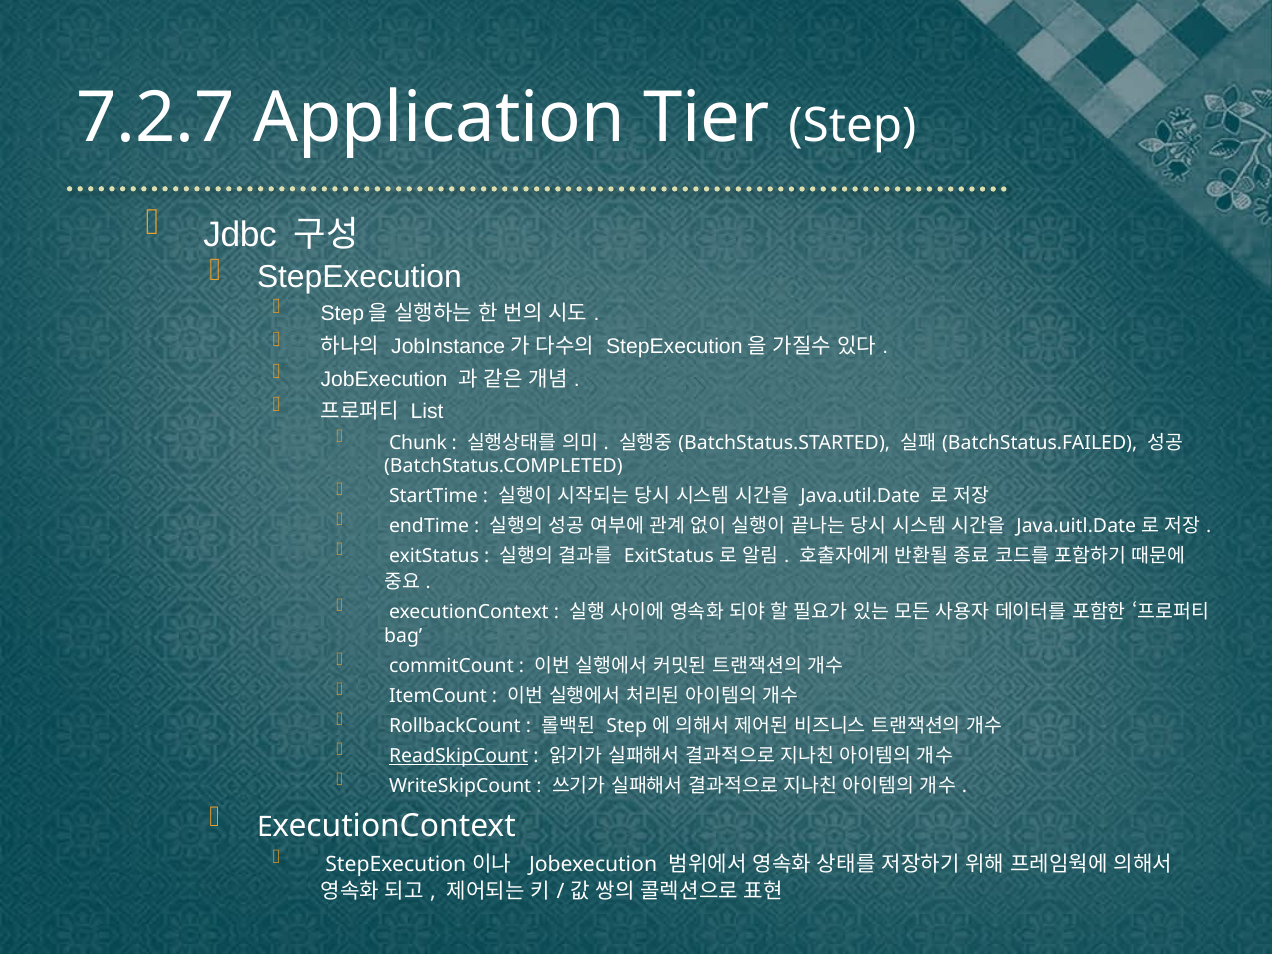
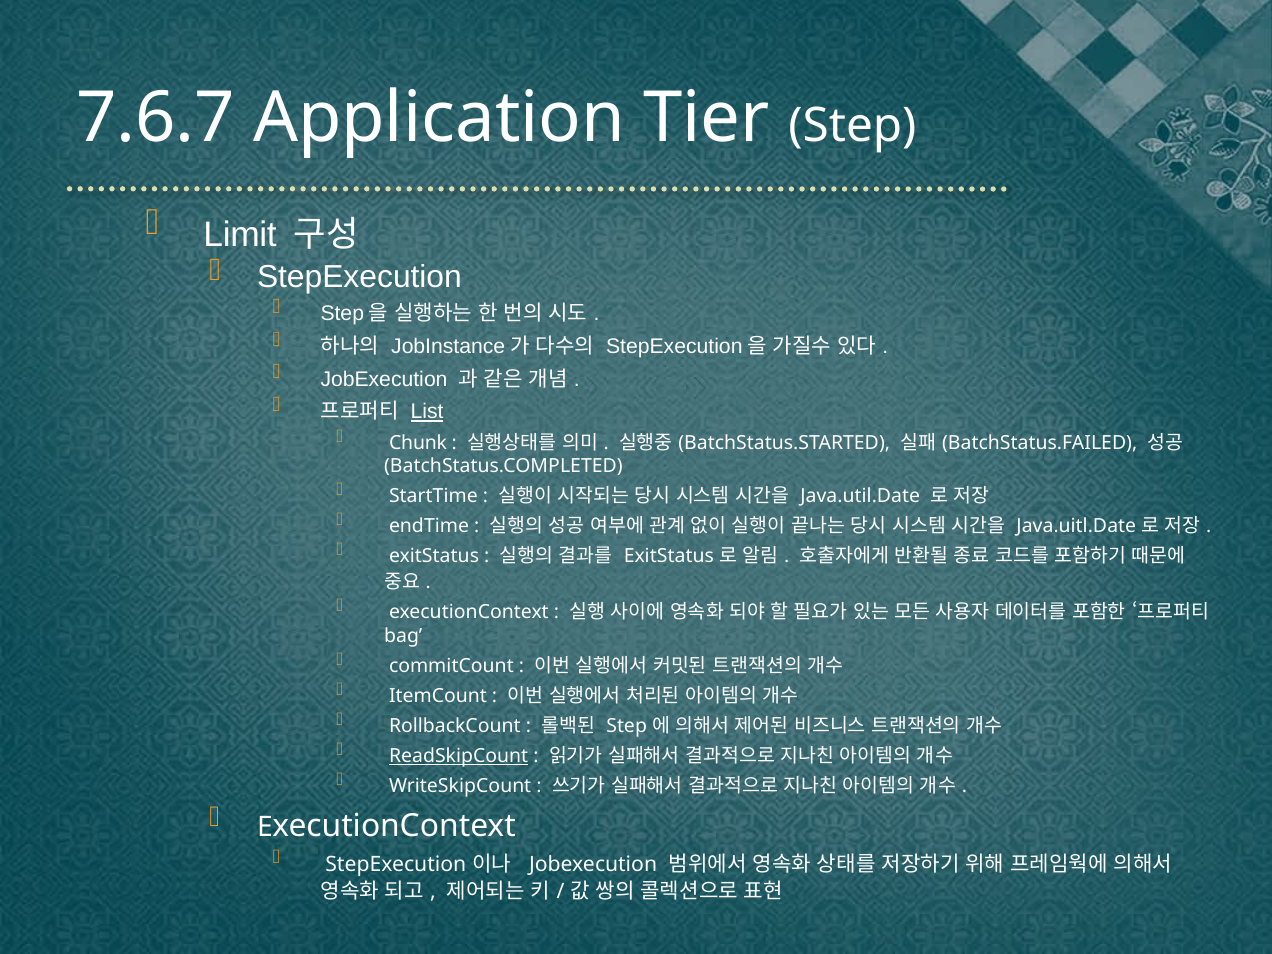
7.2.7: 7.2.7 -> 7.6.7
Jdbc: Jdbc -> Limit
List underline: none -> present
